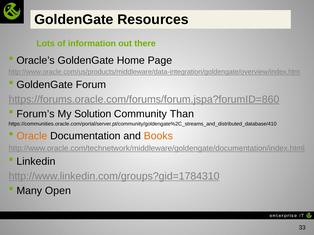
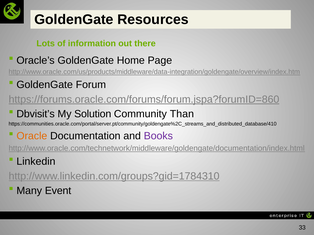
Forum’s: Forum’s -> Dbvisit’s
Books colour: orange -> purple
Open: Open -> Event
